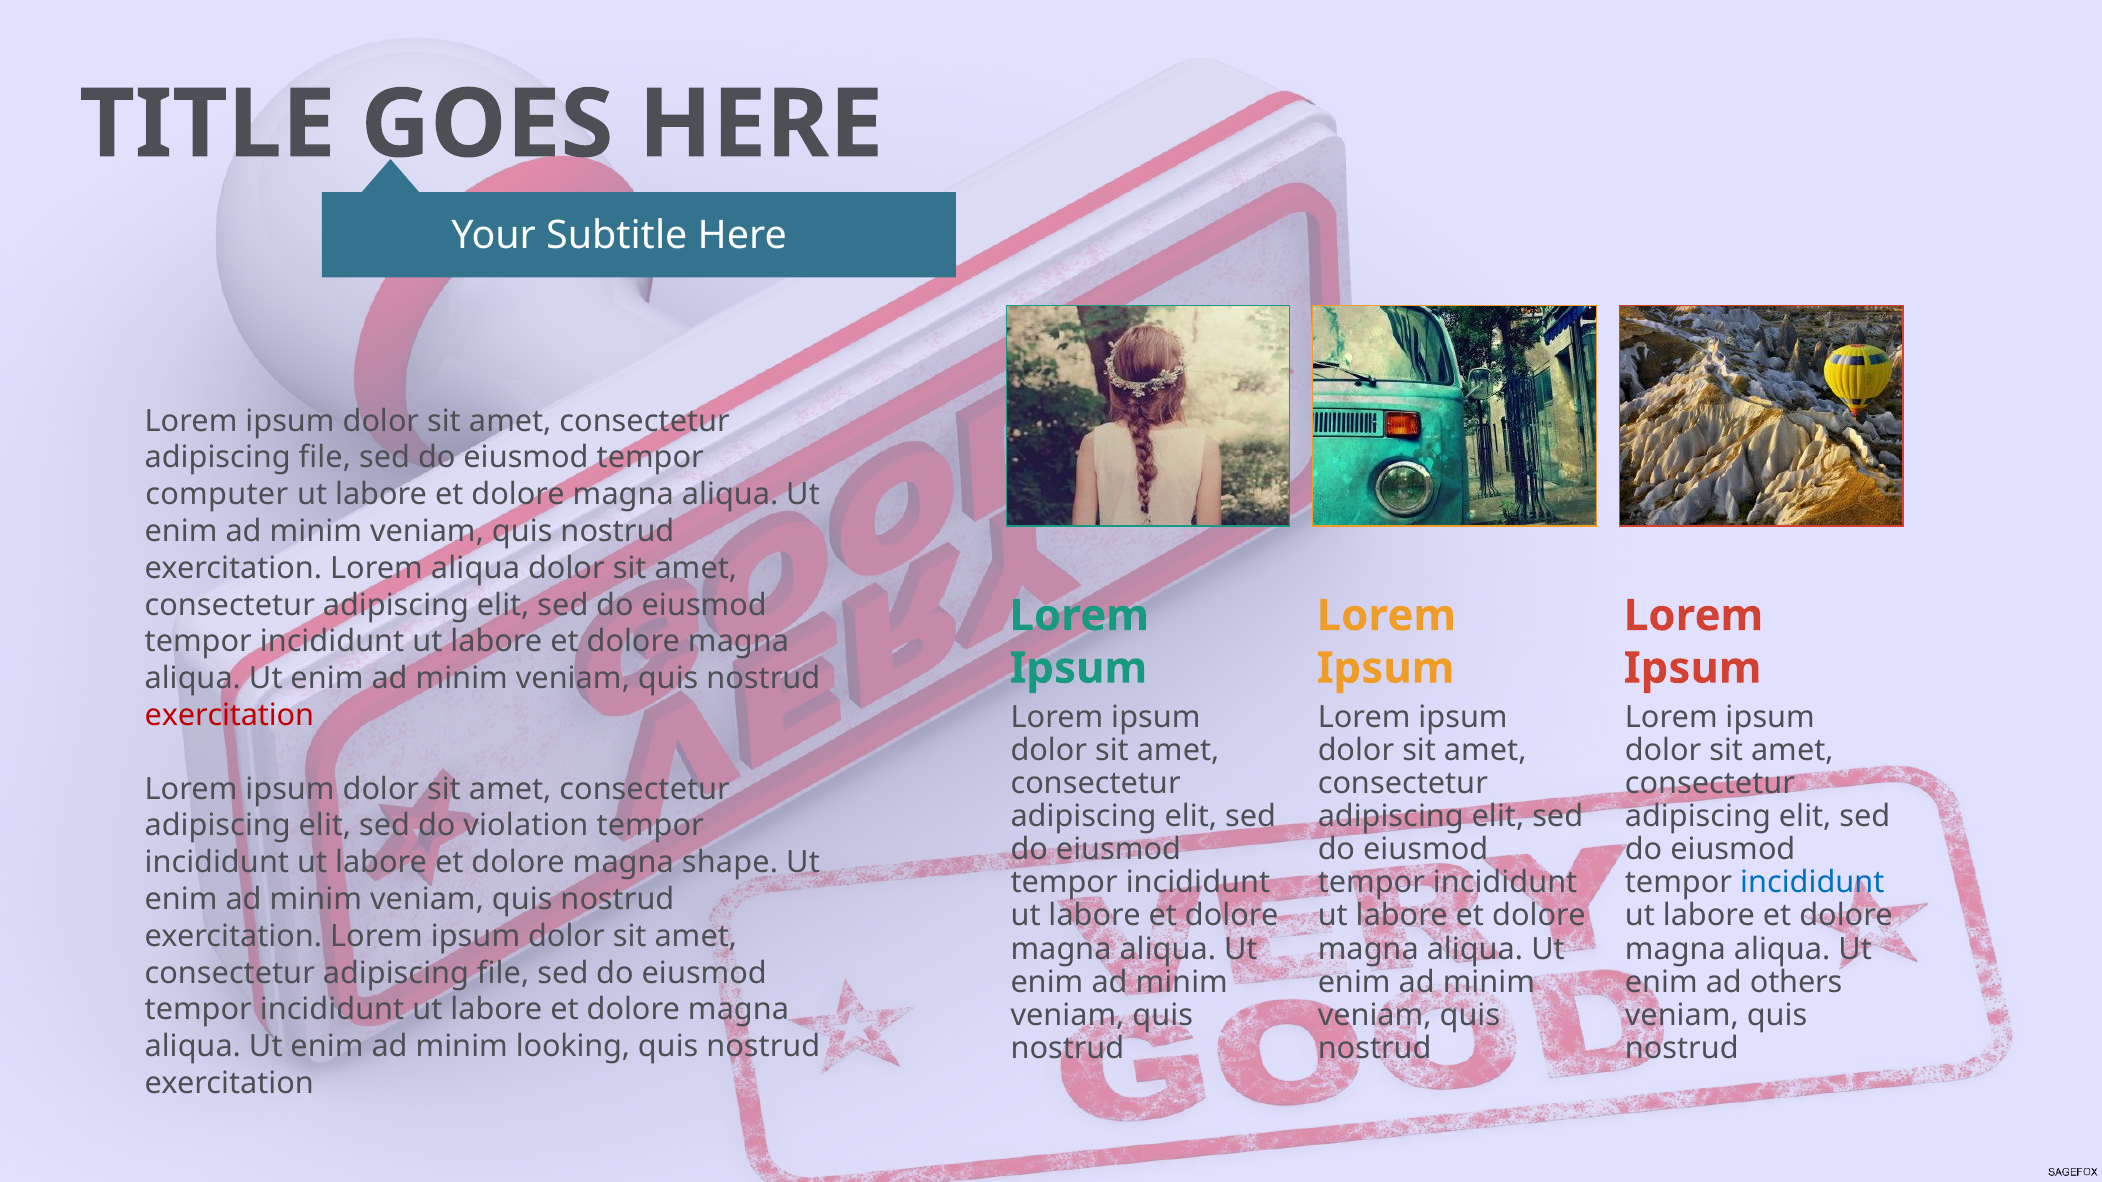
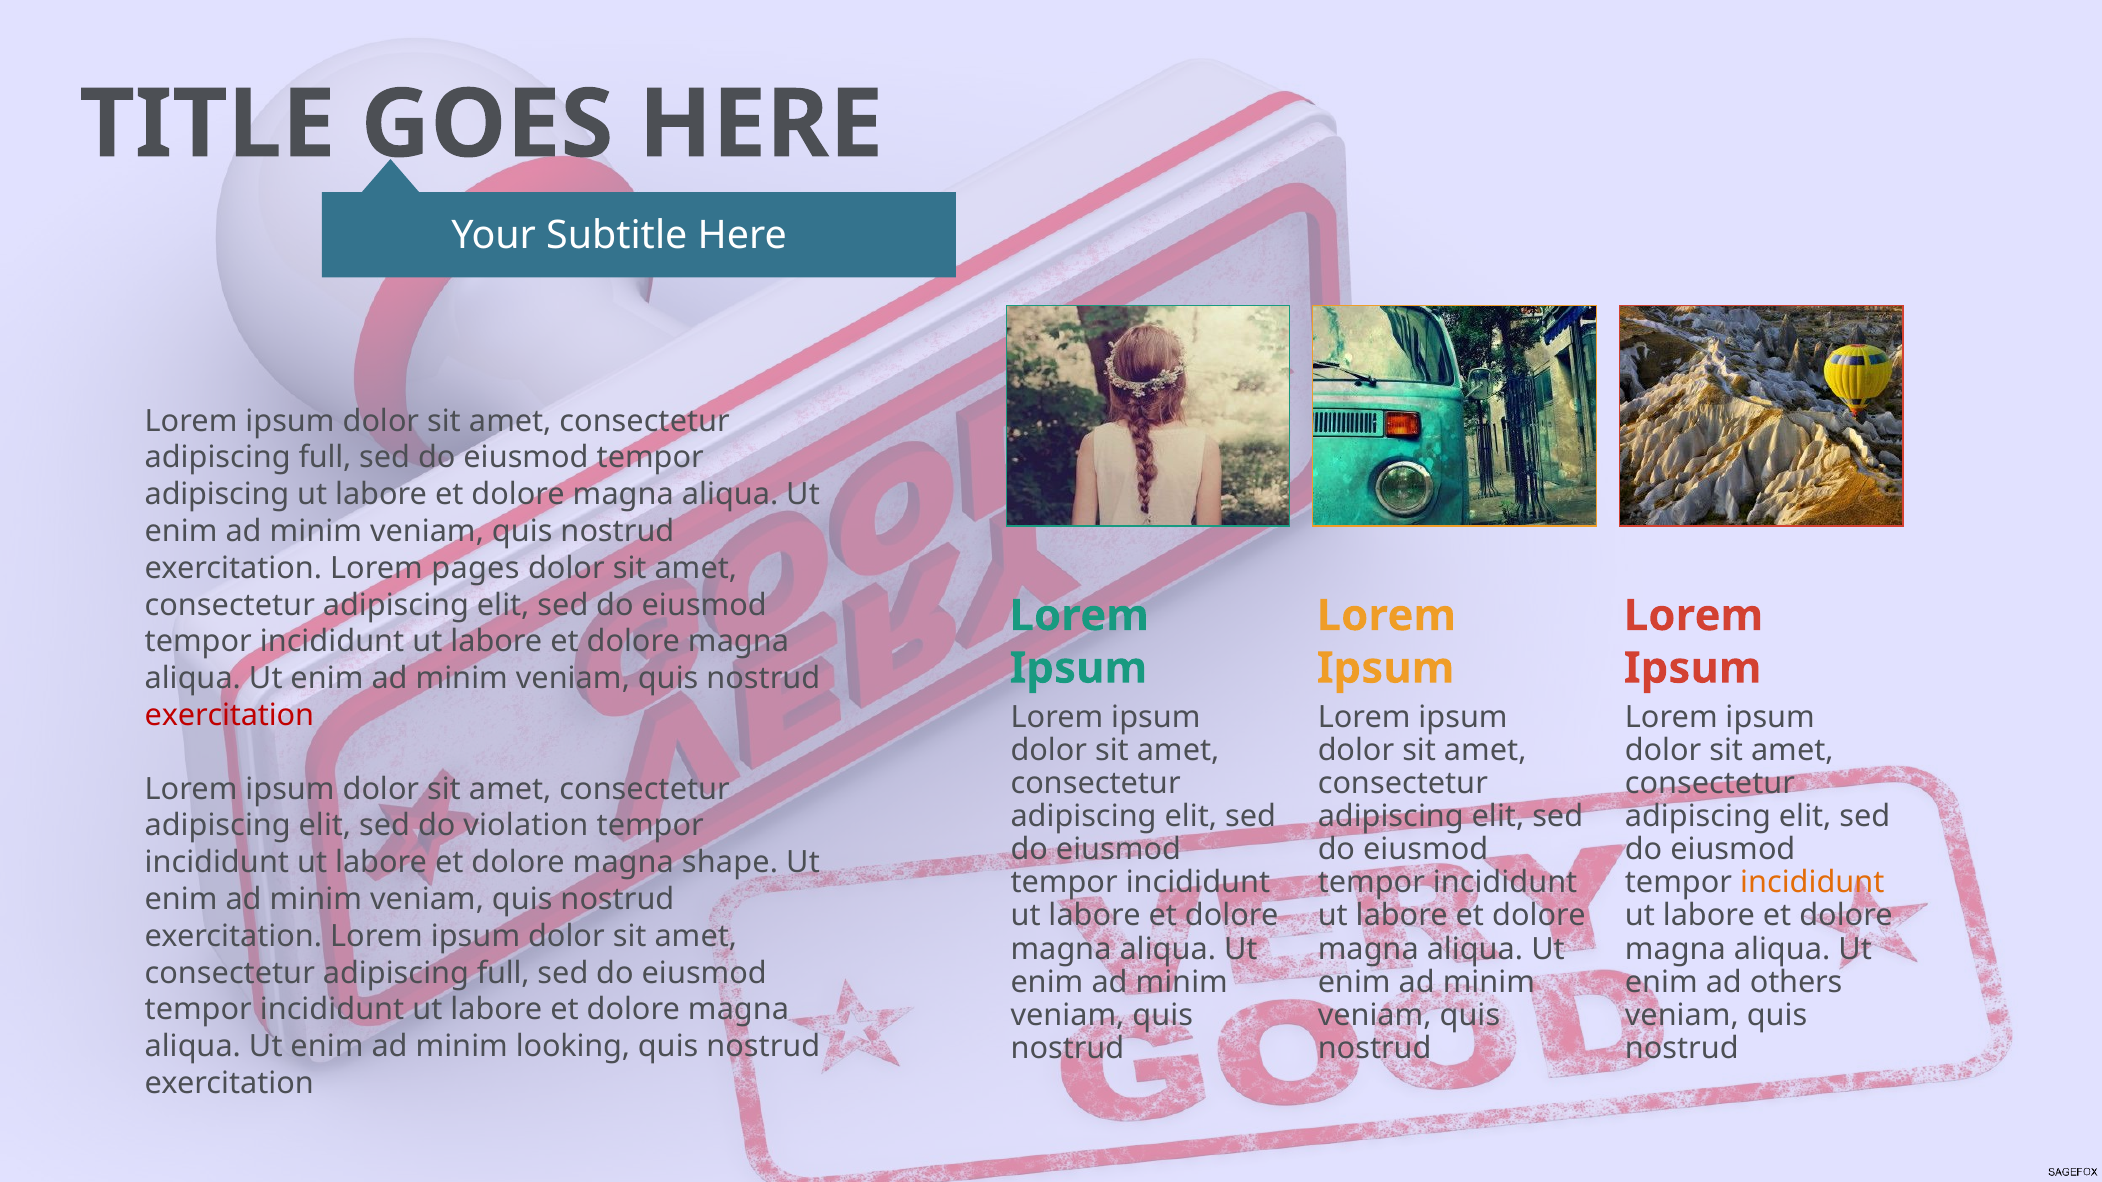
file at (325, 458): file -> full
computer at (217, 495): computer -> adipiscing
Lorem aliqua: aliqua -> pages
incididunt at (1812, 883) colour: blue -> orange
file at (503, 973): file -> full
